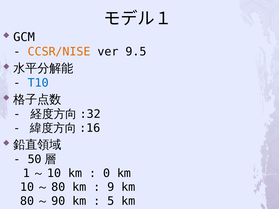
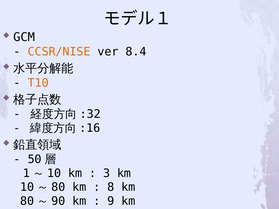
9.5: 9.5 -> 8.4
T10 colour: blue -> orange
0: 0 -> 3
9: 9 -> 8
5: 5 -> 9
